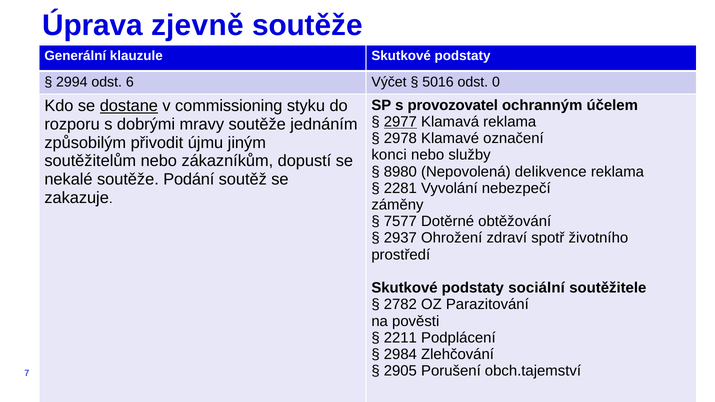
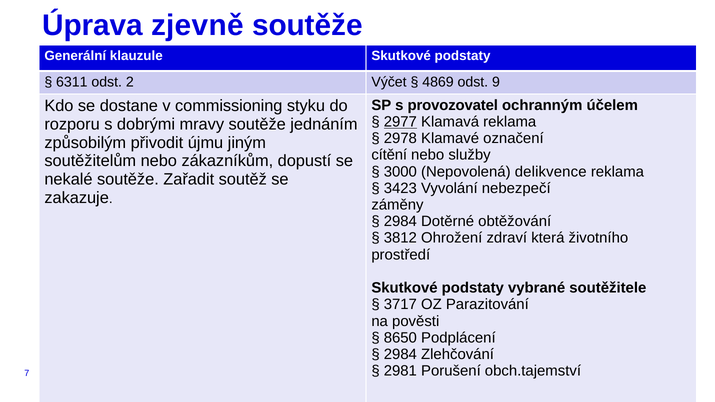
2994: 2994 -> 6311
6: 6 -> 2
5016: 5016 -> 4869
0: 0 -> 9
dostane underline: present -> none
konci: konci -> cítění
8980: 8980 -> 3000
Podání: Podání -> Zařadit
2281: 2281 -> 3423
7577 at (400, 222): 7577 -> 2984
2937: 2937 -> 3812
spotř: spotř -> která
sociální: sociální -> vybrané
2782: 2782 -> 3717
2211: 2211 -> 8650
2905: 2905 -> 2981
